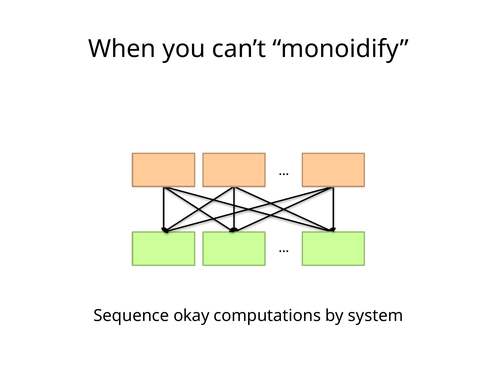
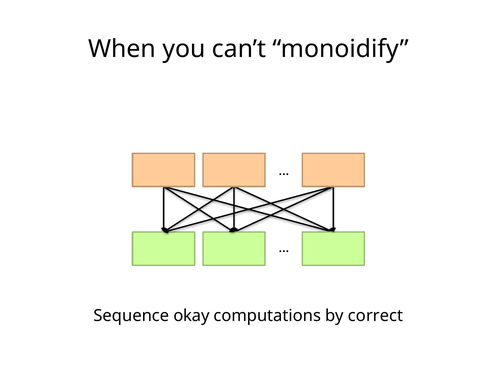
system: system -> correct
